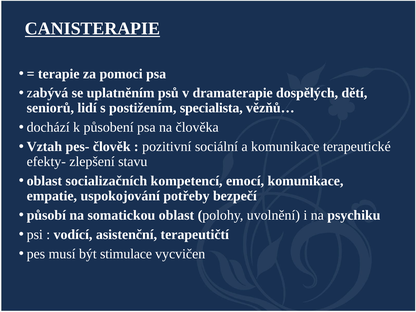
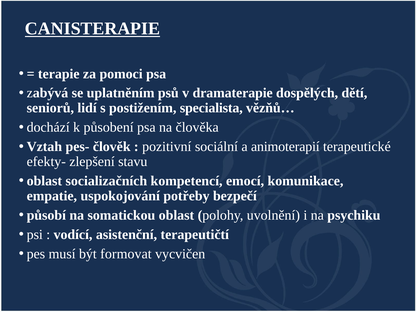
a komunikace: komunikace -> animoterapií
stimulace: stimulace -> formovat
